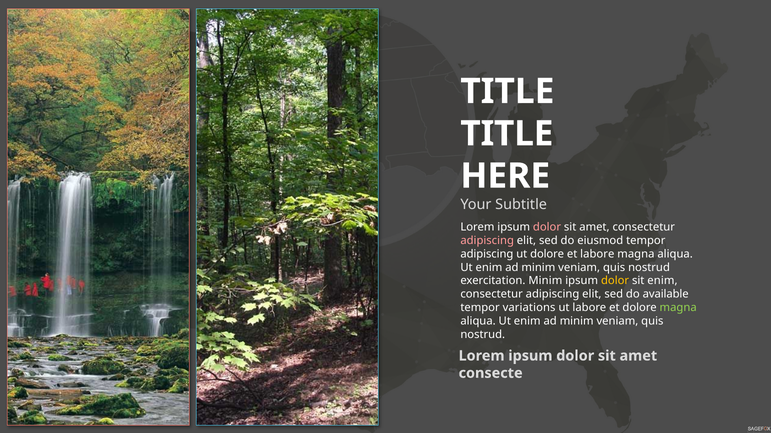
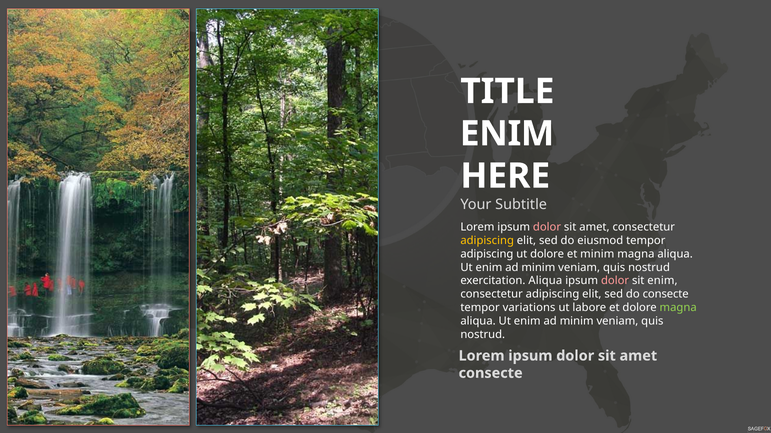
TITLE at (507, 134): TITLE -> ENIM
adipiscing at (487, 241) colour: pink -> yellow
et labore: labore -> minim
exercitation Minim: Minim -> Aliqua
dolor at (615, 281) colour: yellow -> pink
do available: available -> consecte
